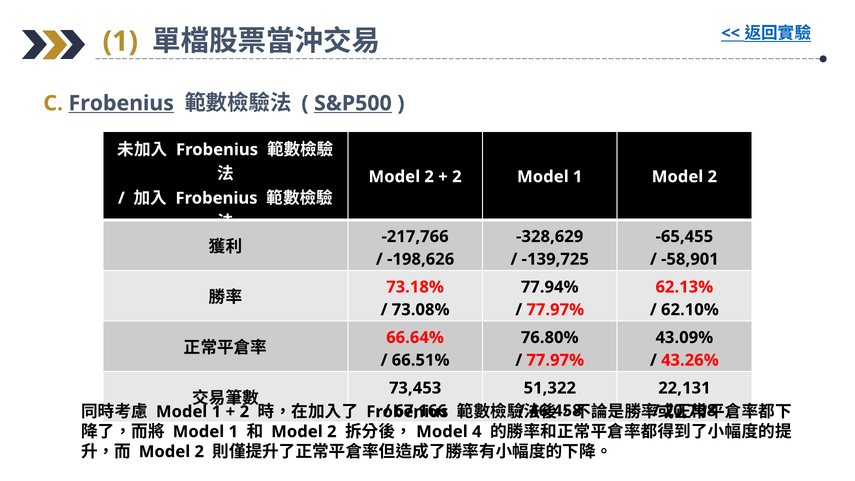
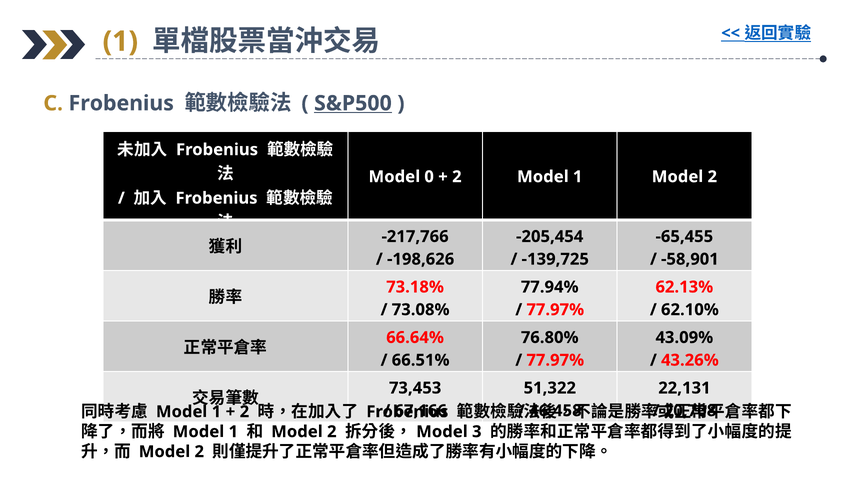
Frobenius at (121, 103) underline: present -> none
2 at (429, 177): 2 -> 0
-328,629: -328,629 -> -205,454
4: 4 -> 3
